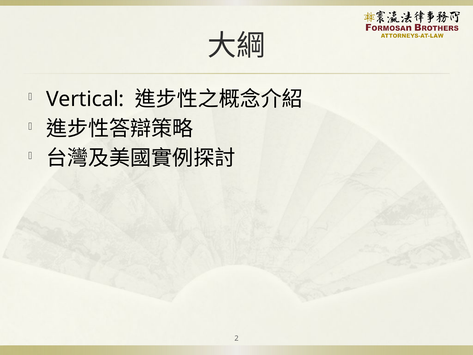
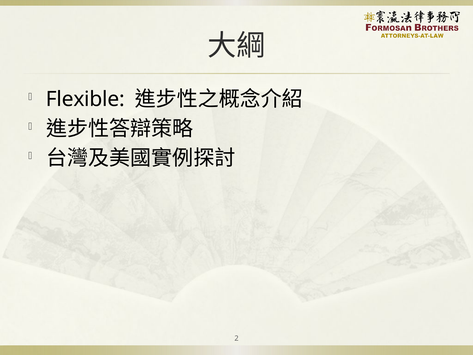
Vertical: Vertical -> Flexible
